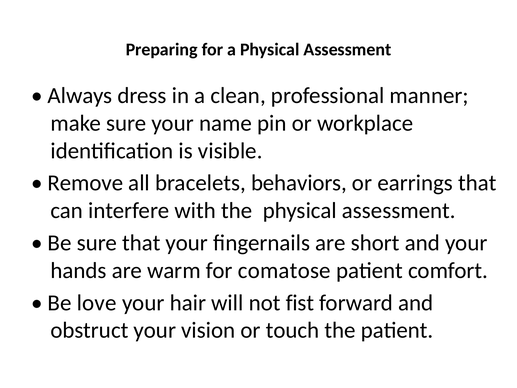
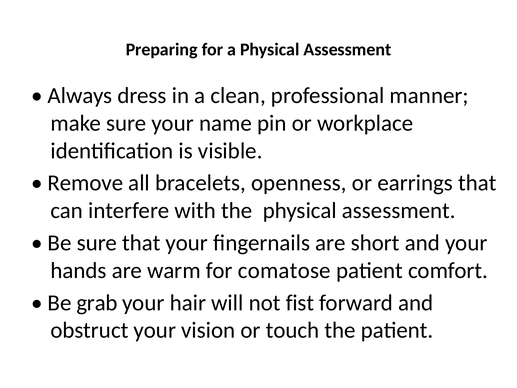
behaviors: behaviors -> openness
love: love -> grab
